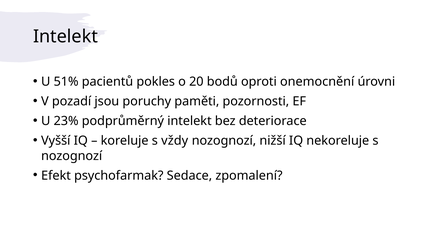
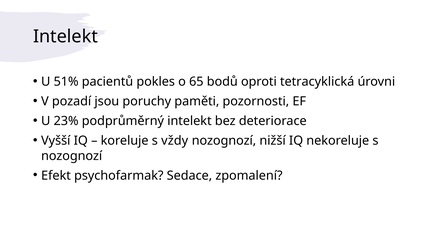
20: 20 -> 65
onemocnění: onemocnění -> tetracyklická
